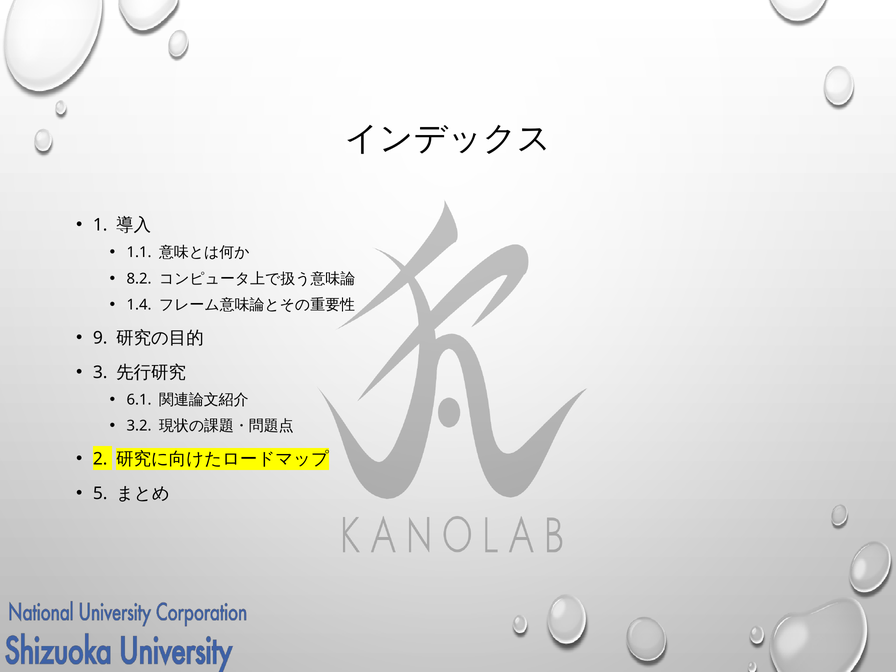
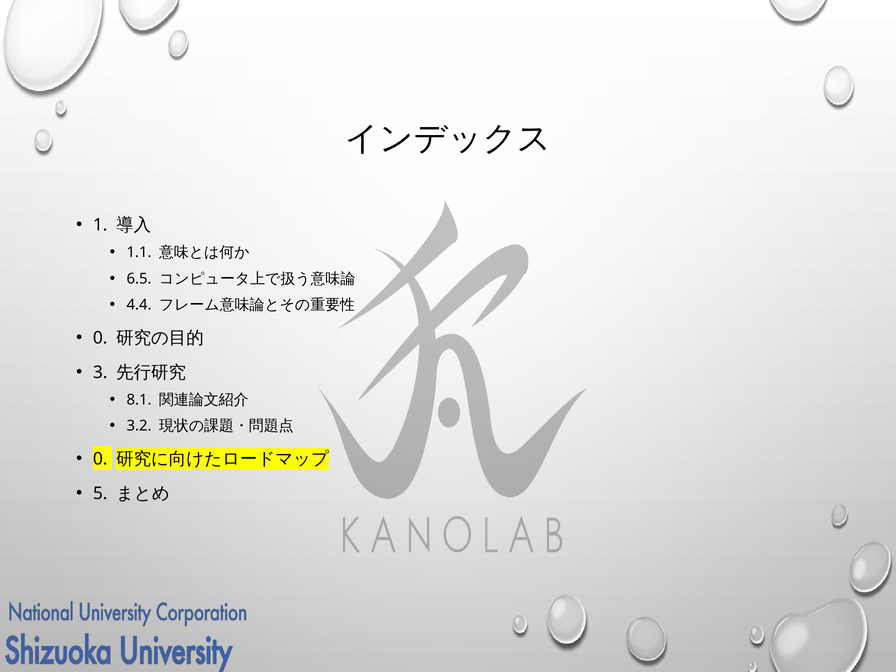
8.2: 8.2 -> 6.5
1.4: 1.4 -> 4.4
9 at (100, 338): 9 -> 0
6.1: 6.1 -> 8.1
2 at (100, 459): 2 -> 0
